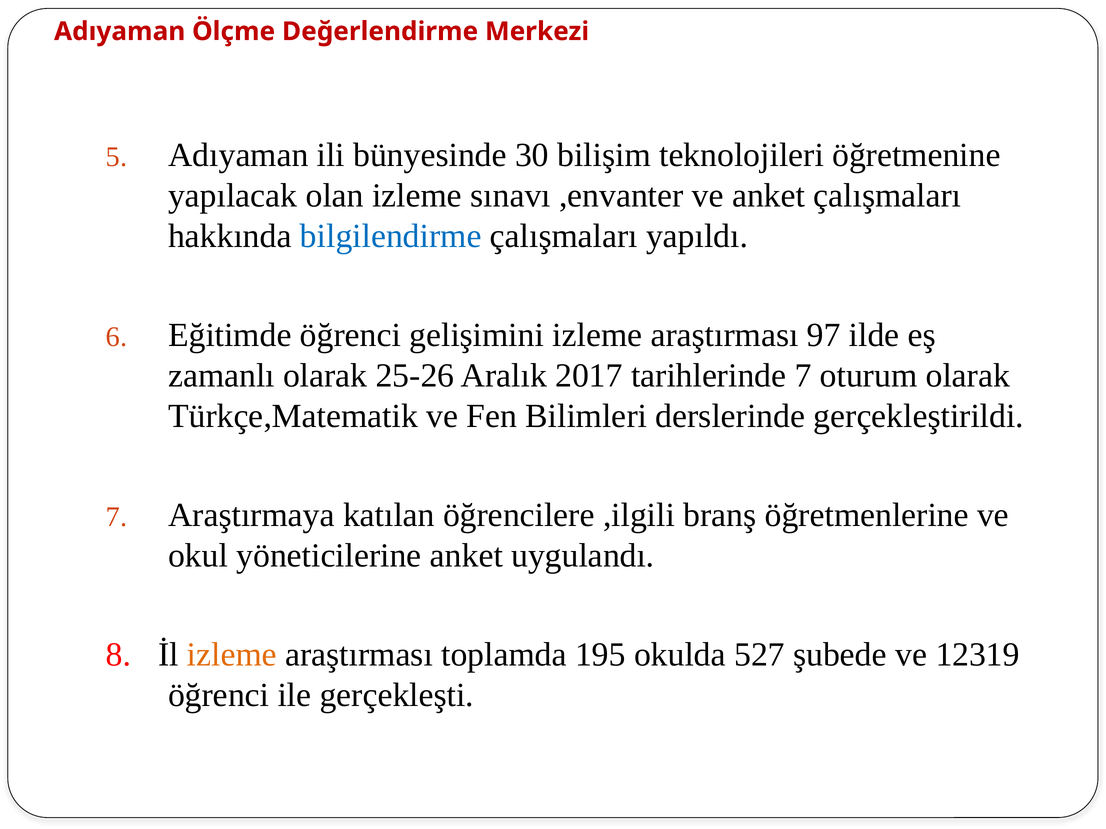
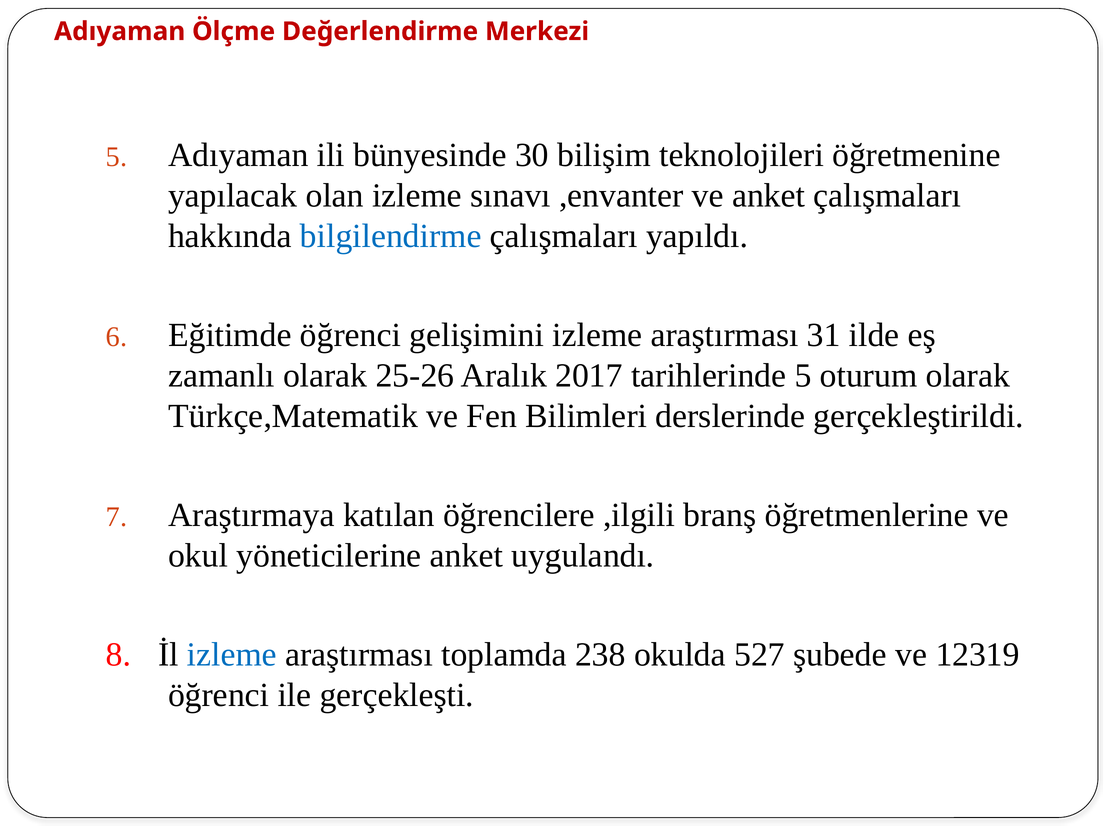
97: 97 -> 31
tarihlerinde 7: 7 -> 5
izleme at (232, 655) colour: orange -> blue
195: 195 -> 238
